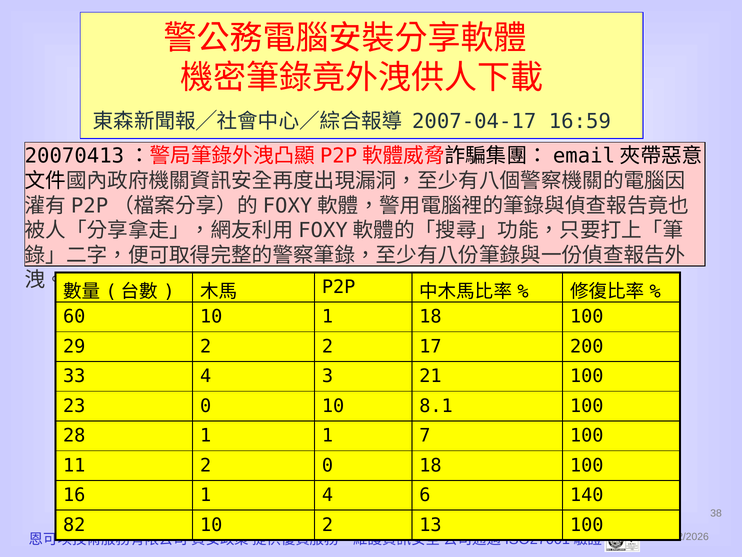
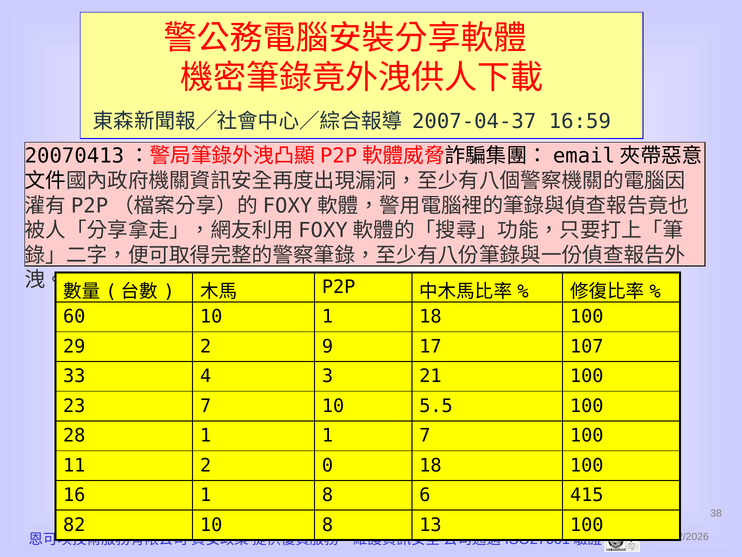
2007-04-17: 2007-04-17 -> 2007-04-37
2 2: 2 -> 9
200: 200 -> 107
23 0: 0 -> 7
8.1: 8.1 -> 5.5
1 4: 4 -> 8
140: 140 -> 415
10 2: 2 -> 8
